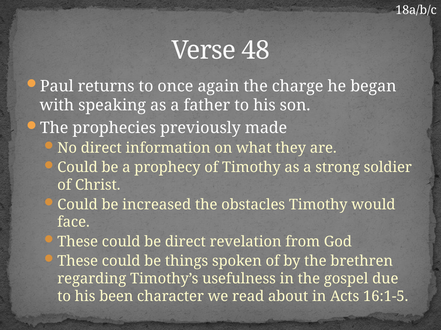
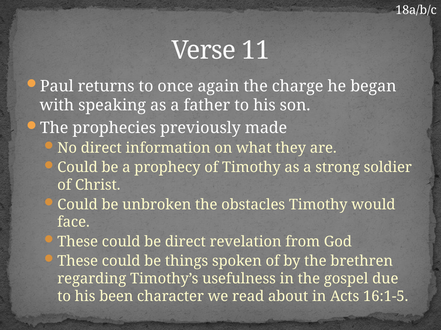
48: 48 -> 11
increased: increased -> unbroken
